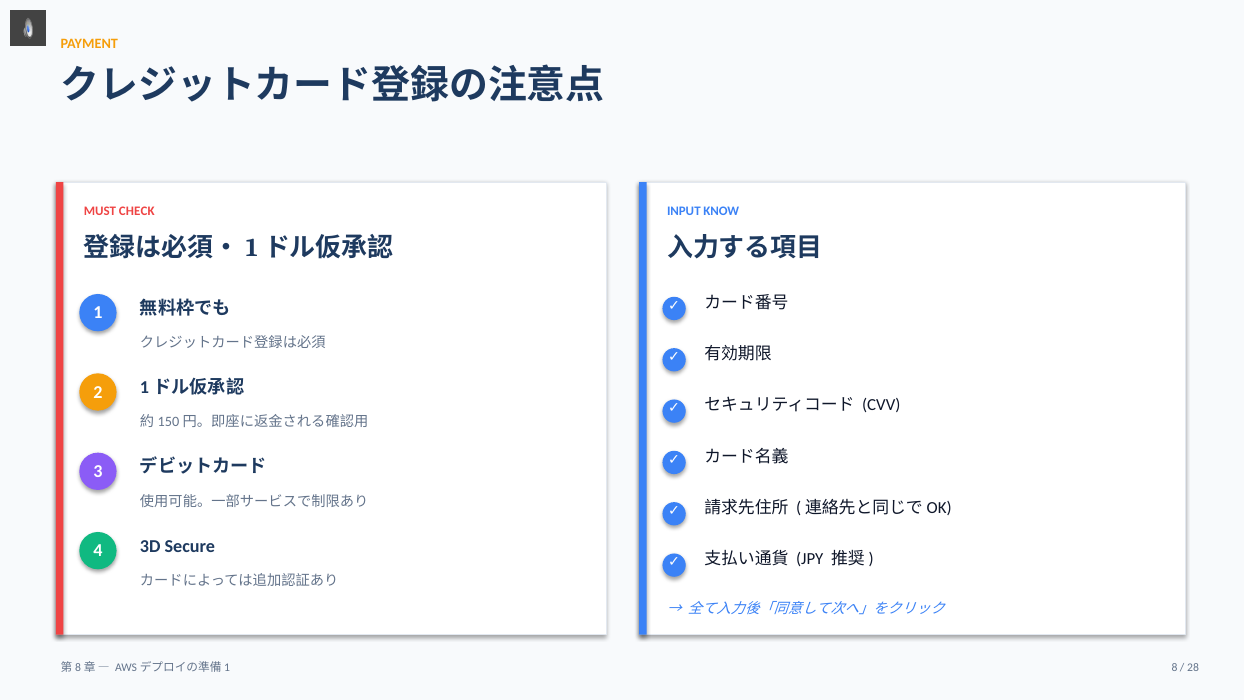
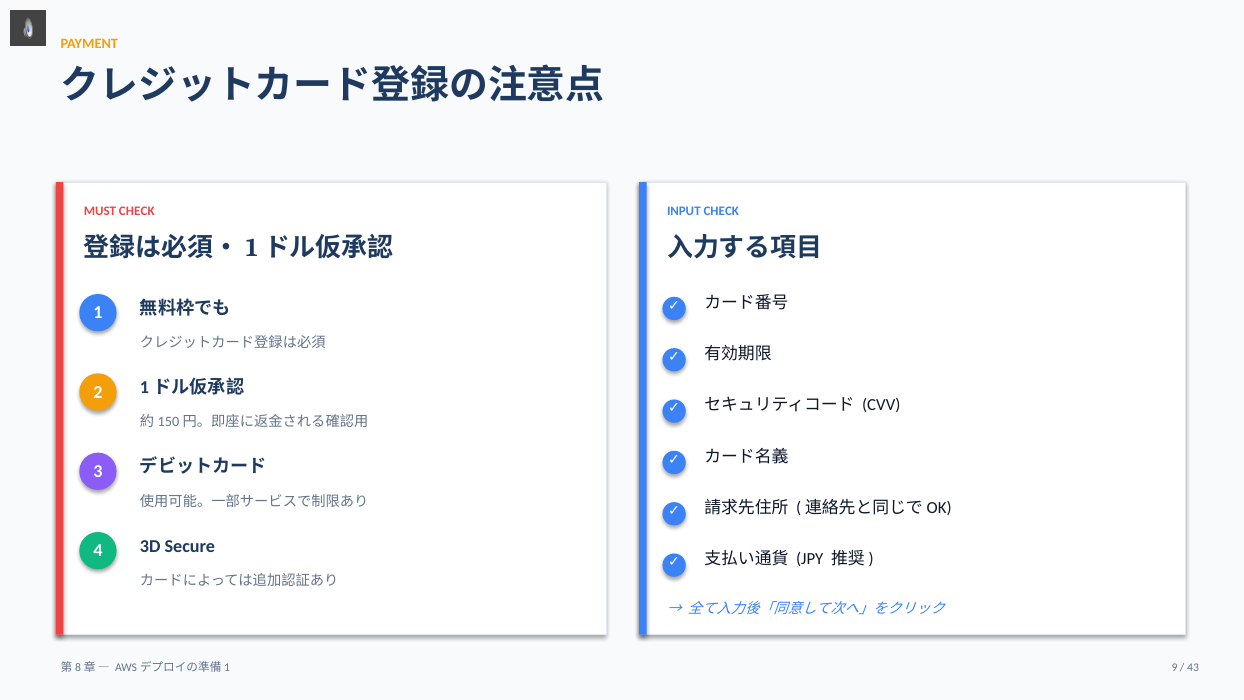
INPUT KNOW: KNOW -> CHECK
8: 8 -> 9
28: 28 -> 43
